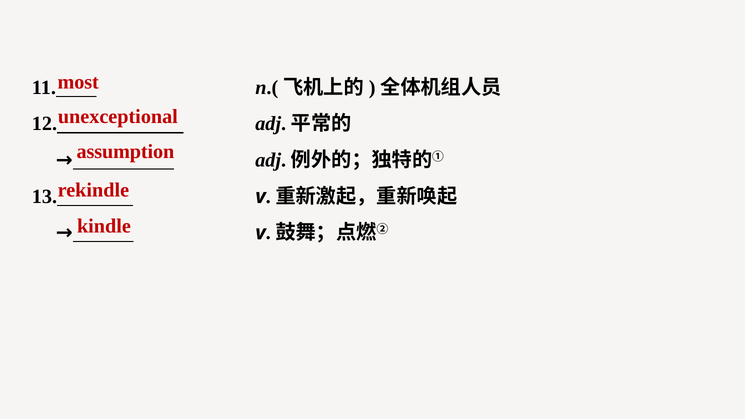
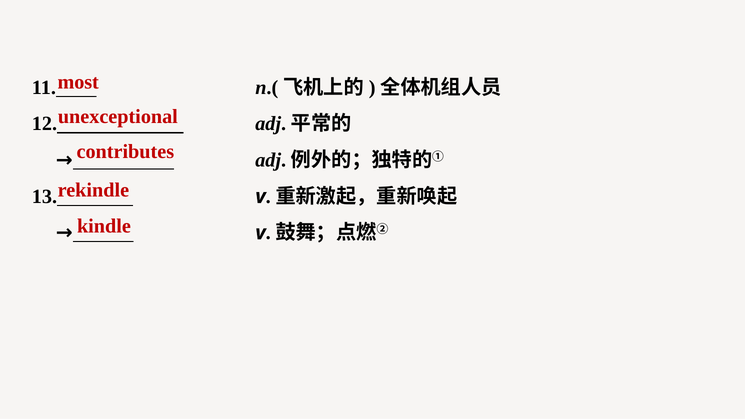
assumption: assumption -> contributes
